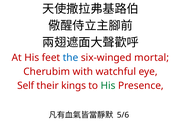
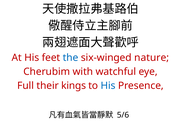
mortal: mortal -> nature
Self: Self -> Full
His at (108, 86) colour: green -> blue
